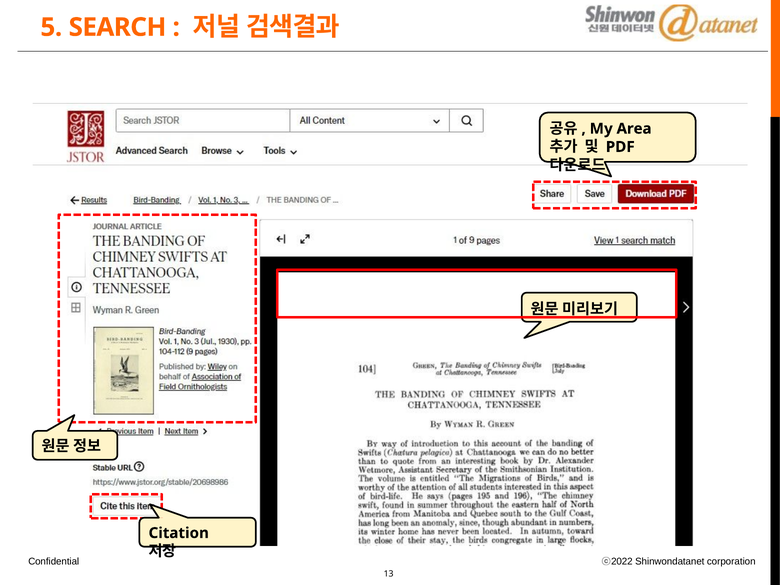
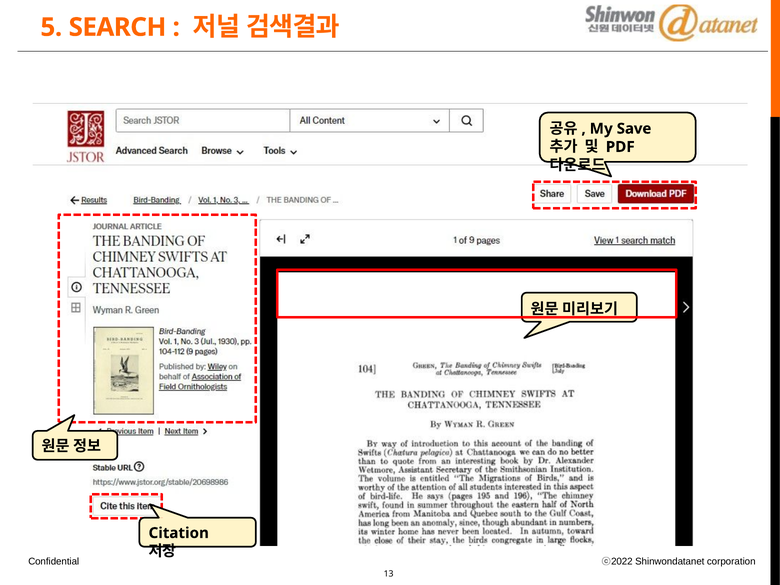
Area: Area -> Save
